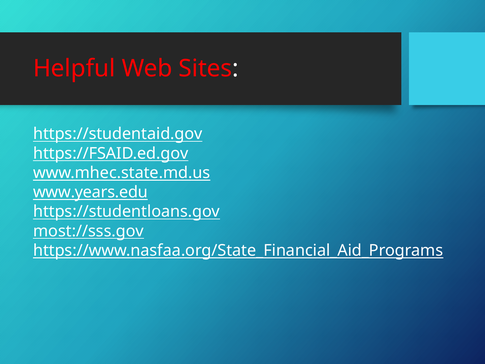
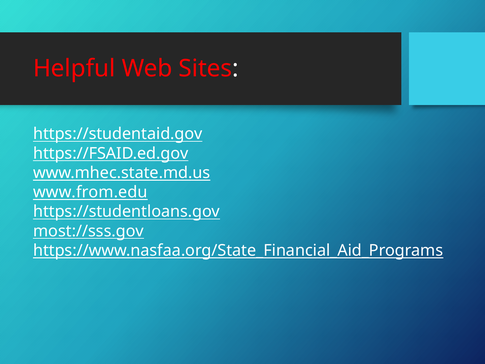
www.years.edu: www.years.edu -> www.from.edu
